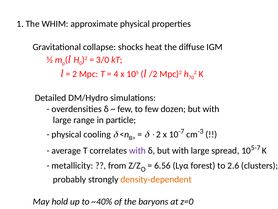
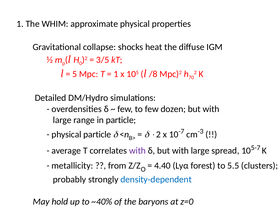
3/0: 3/0 -> 3/5
2 at (75, 74): 2 -> 5
4 at (116, 74): 4 -> 1
/2: /2 -> /8
physical cooling: cooling -> particle
6.56: 6.56 -> 4.40
2.6: 2.6 -> 5.5
density-dependent colour: orange -> blue
